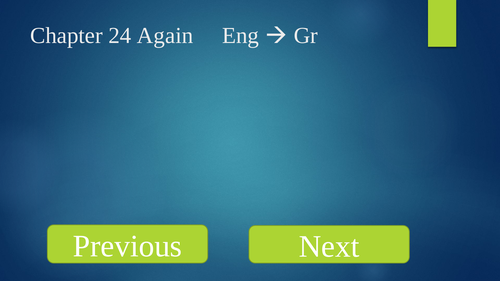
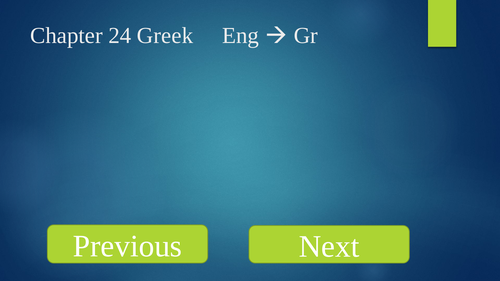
Again: Again -> Greek
